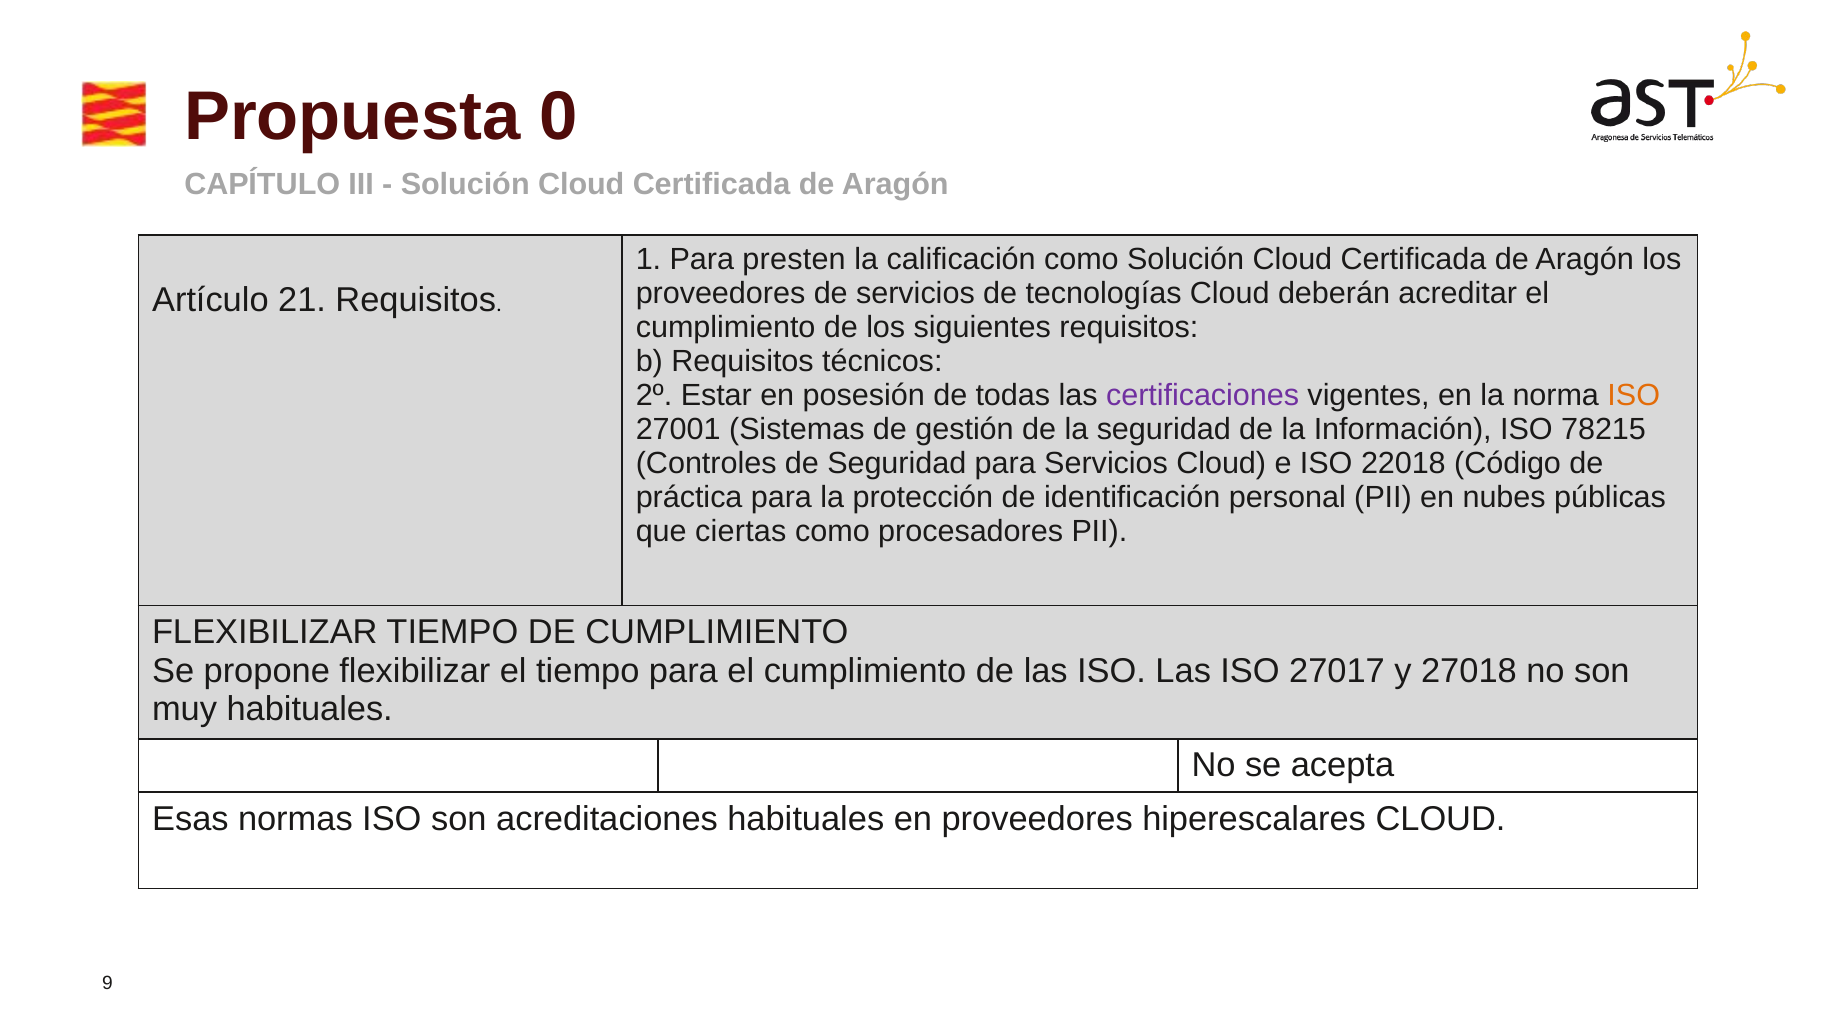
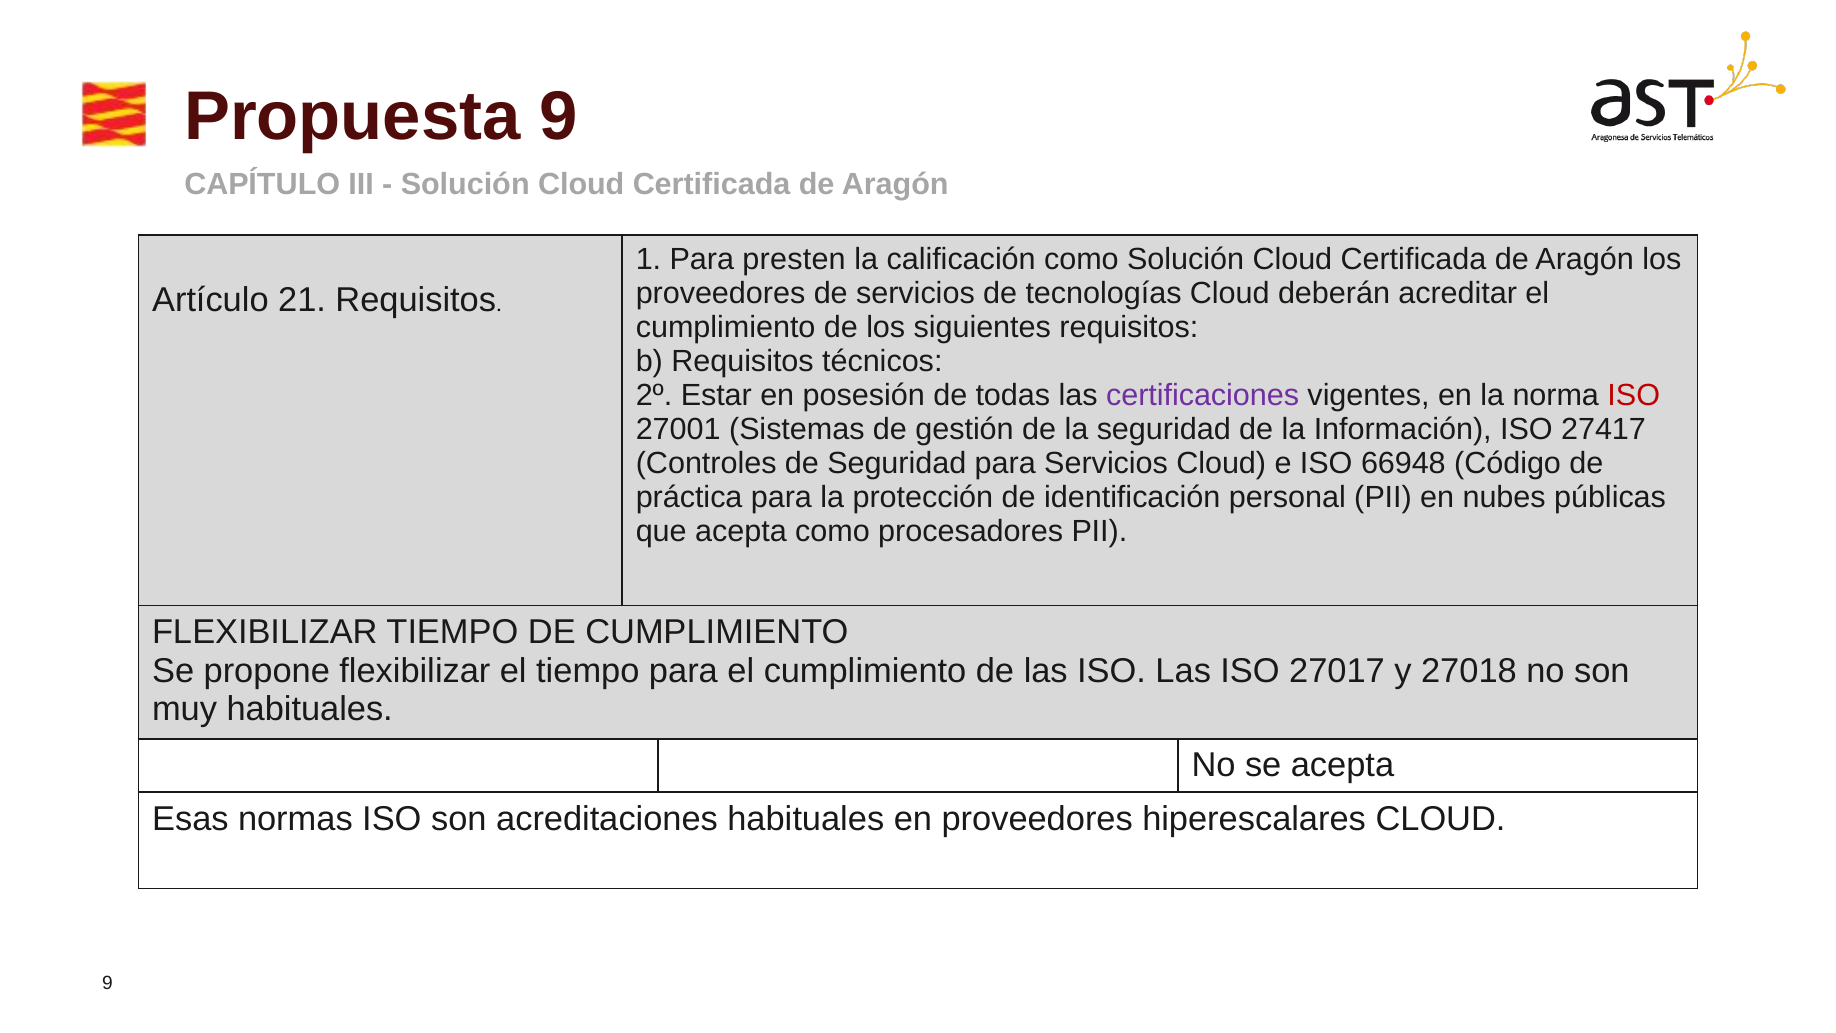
Propuesta 0: 0 -> 9
ISO at (1634, 395) colour: orange -> red
78215: 78215 -> 27417
22018: 22018 -> 66948
que ciertas: ciertas -> acepta
